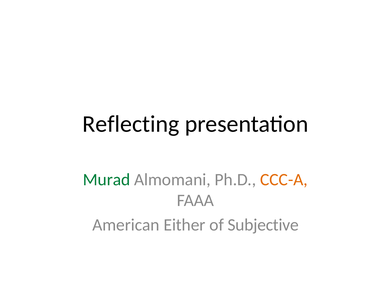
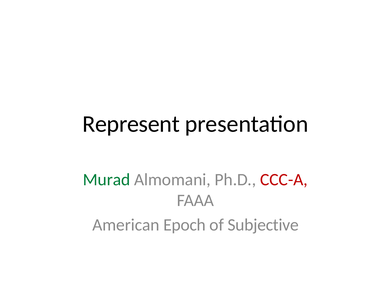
Reflecting: Reflecting -> Represent
CCC-A colour: orange -> red
Either: Either -> Epoch
